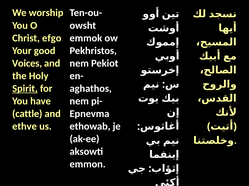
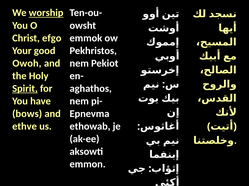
worship underline: none -> present
Voices: Voices -> Owoh
cattle: cattle -> bows
